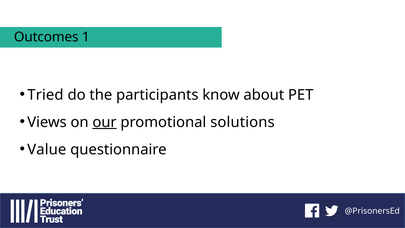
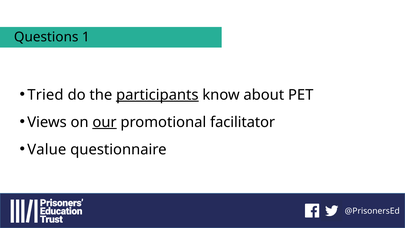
Outcomes: Outcomes -> Questions
participants underline: none -> present
solutions: solutions -> facilitator
